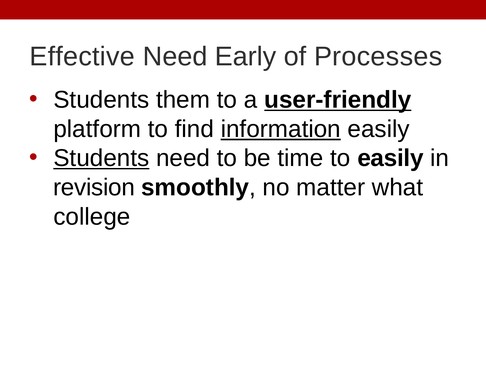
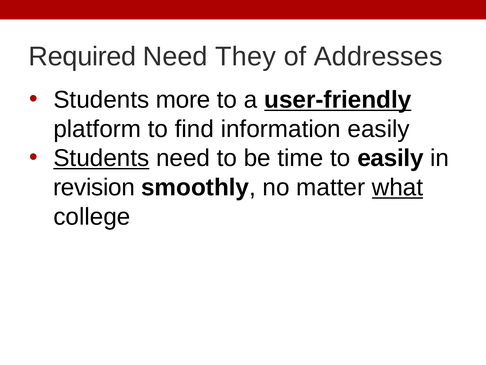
Effective: Effective -> Required
Early: Early -> They
Processes: Processes -> Addresses
them: them -> more
information underline: present -> none
what underline: none -> present
